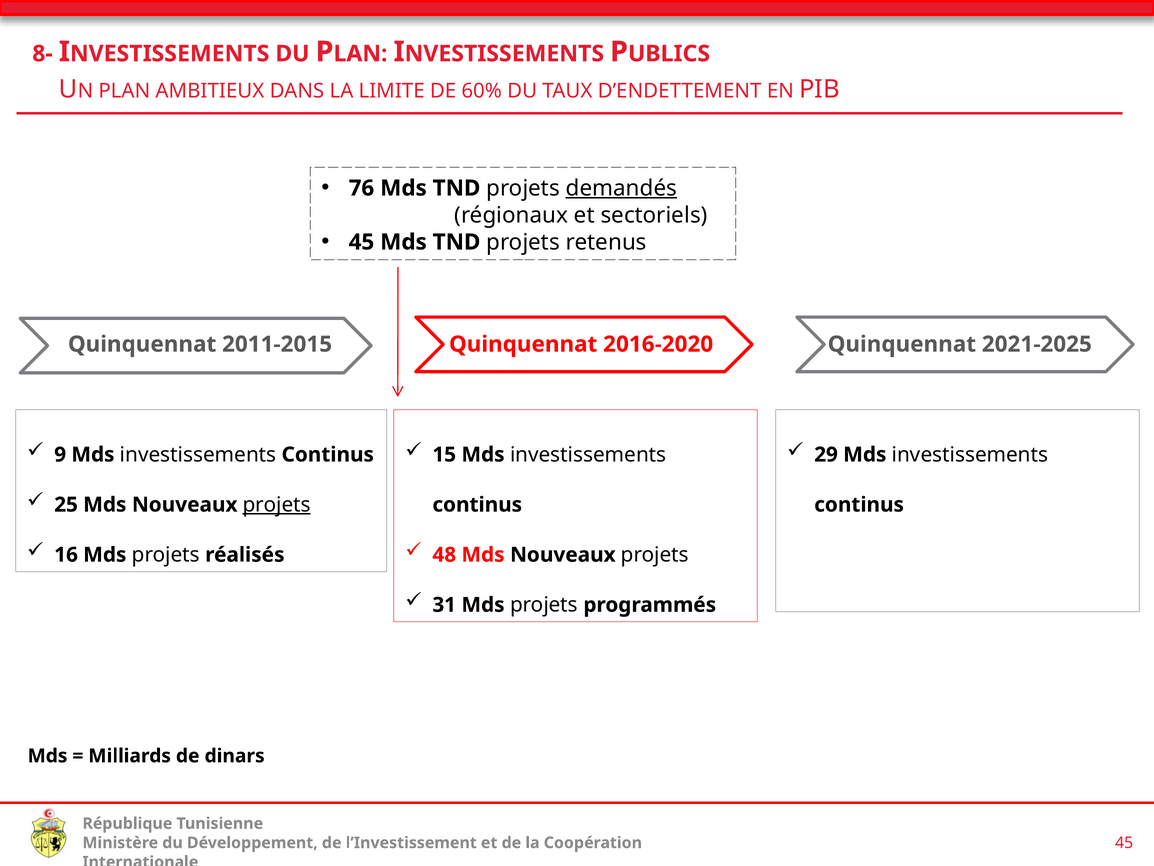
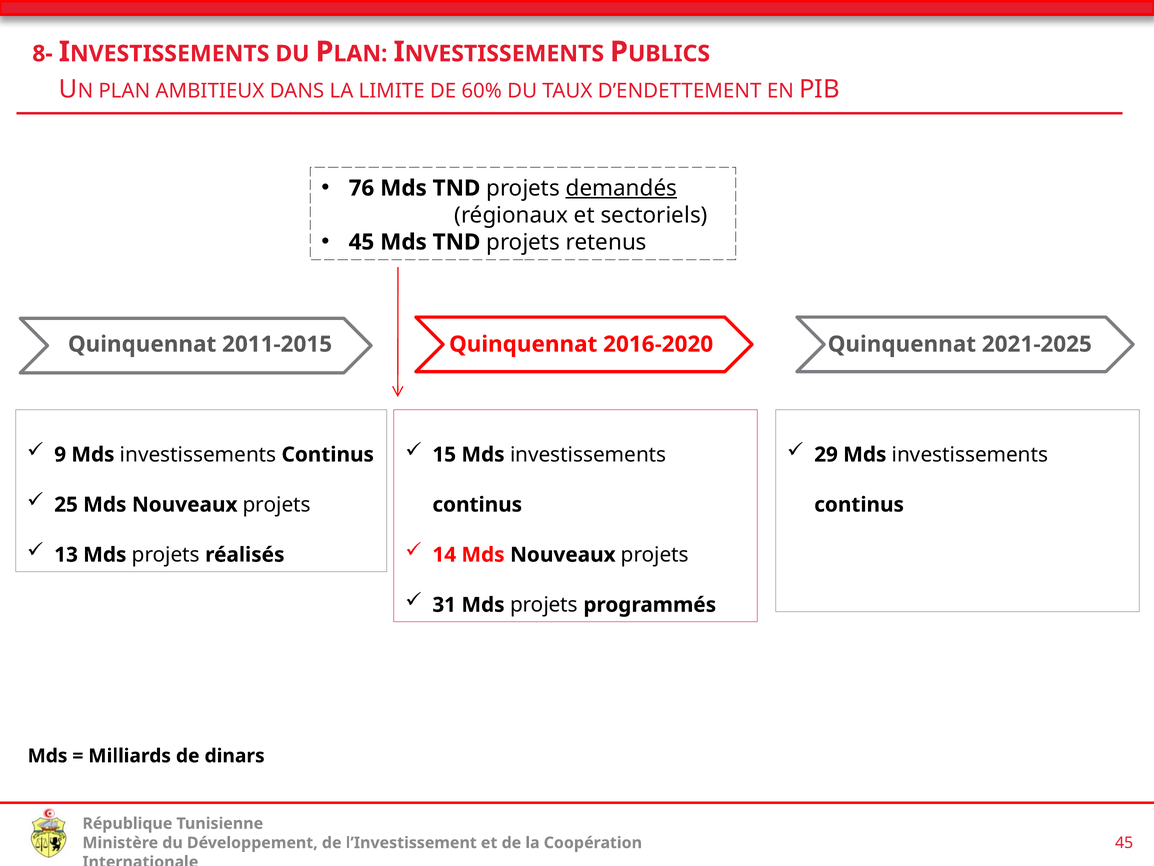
projets at (277, 504) underline: present -> none
16: 16 -> 13
48: 48 -> 14
